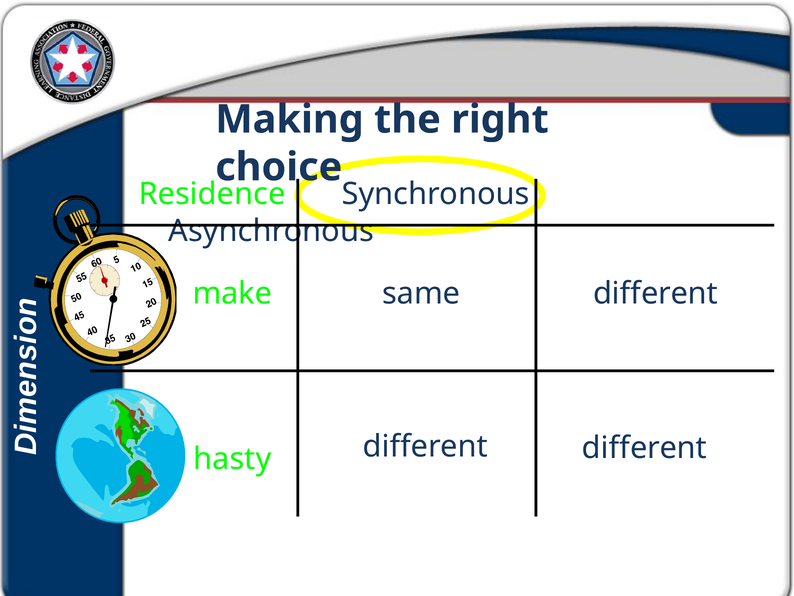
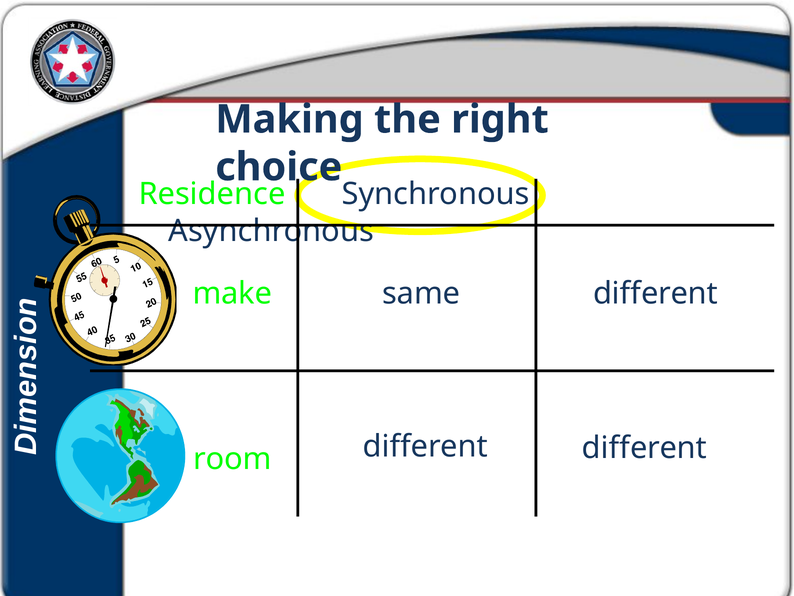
hasty: hasty -> room
